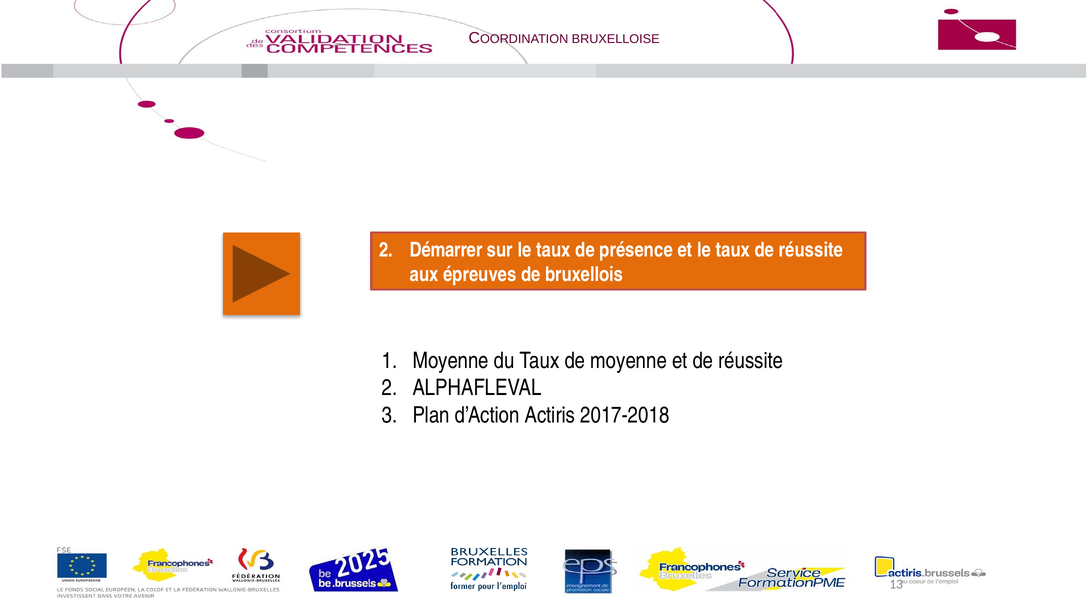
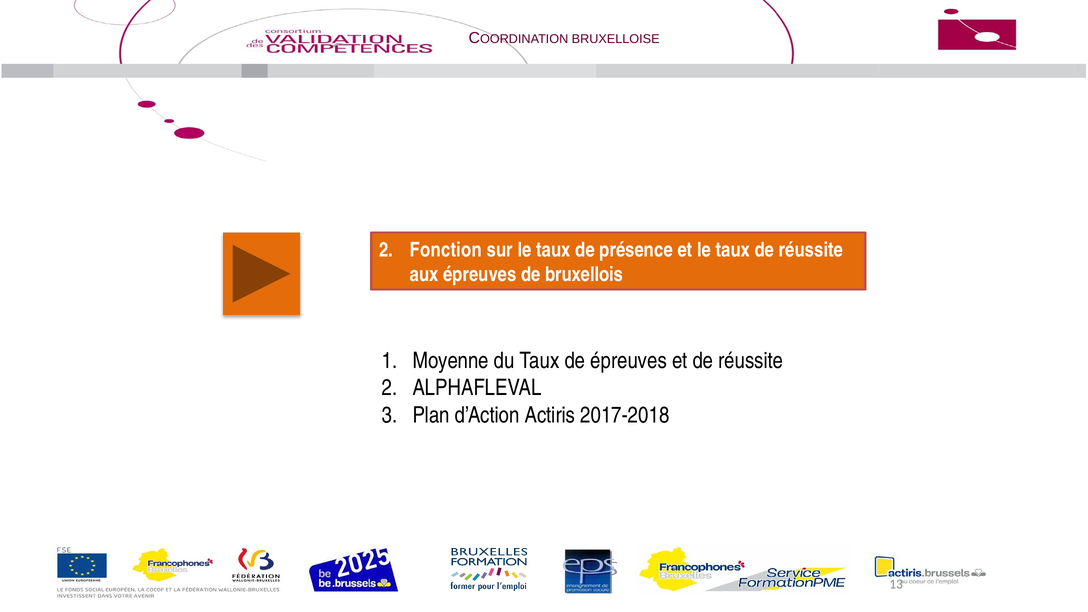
Démarrer: Démarrer -> Fonction
de moyenne: moyenne -> épreuves
